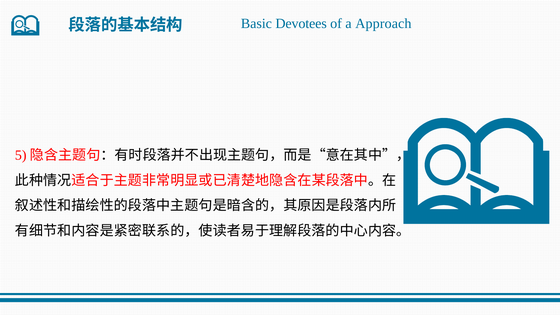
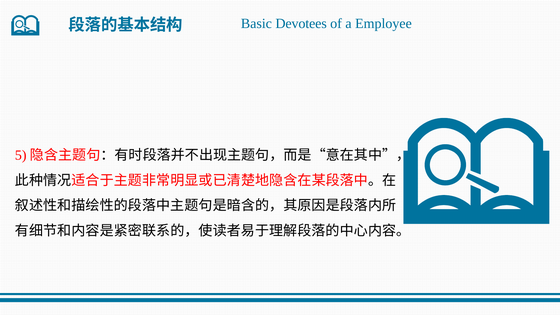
Approach: Approach -> Employee
